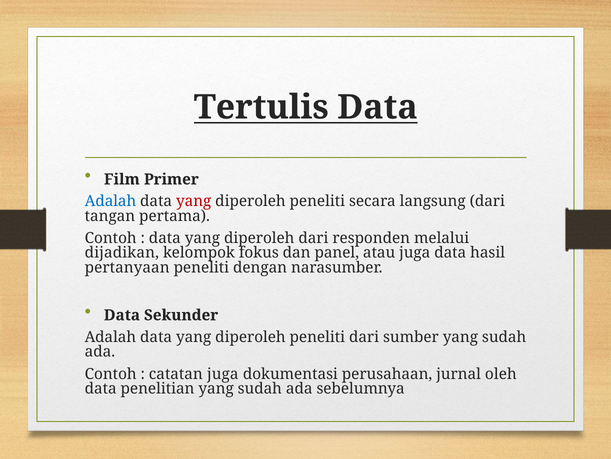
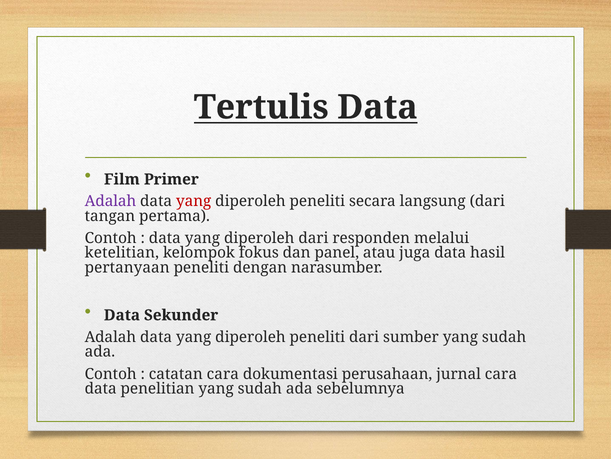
Adalah at (110, 201) colour: blue -> purple
dijadikan: dijadikan -> ketelitian
catatan juga: juga -> cara
jurnal oleh: oleh -> cara
